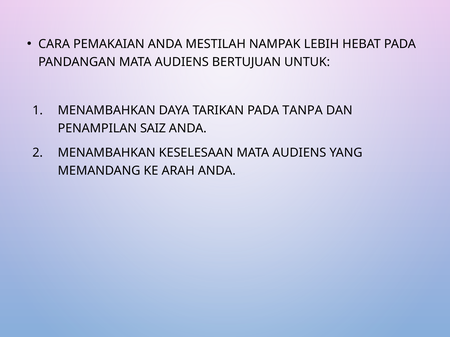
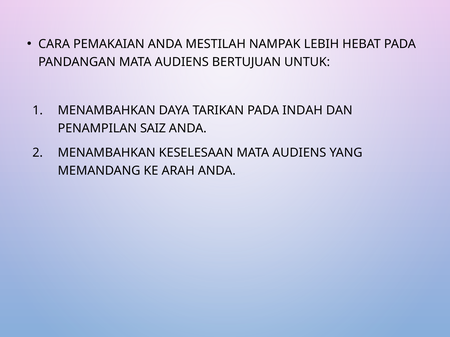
TANPA: TANPA -> INDAH
